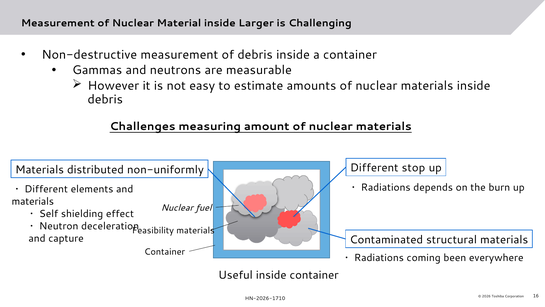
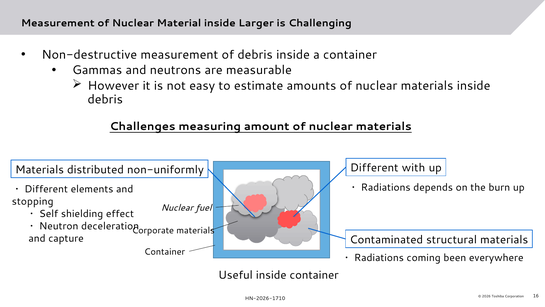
stop: stop -> with
materials at (33, 201): materials -> stopping
Feasibility: Feasibility -> Corporate
